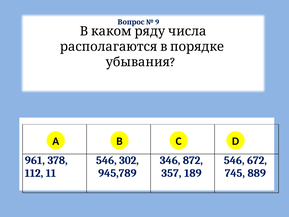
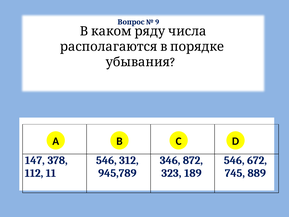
961: 961 -> 147
302: 302 -> 312
357: 357 -> 323
